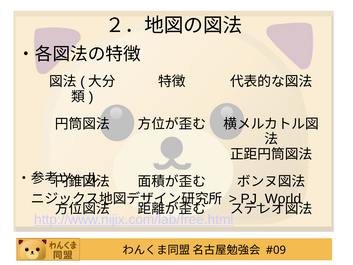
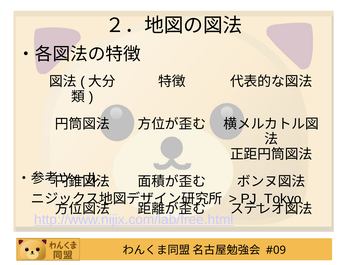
PJ_World: PJ_World -> PJ_Tokyo
